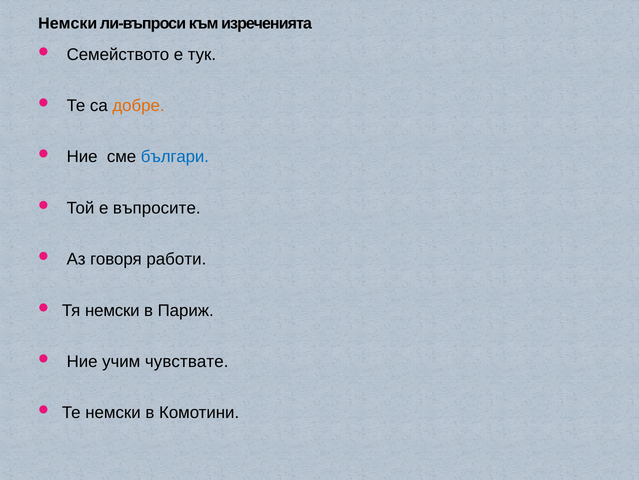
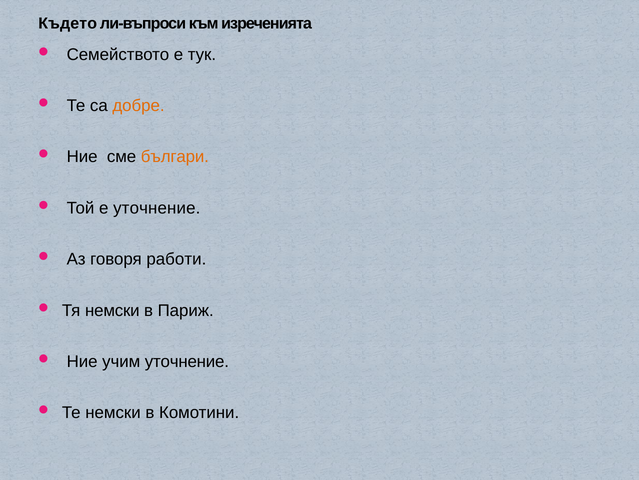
Немски at (68, 23): Немски -> Където
българи colour: blue -> orange
е въпросите: въпросите -> уточнение
учим чувствате: чувствате -> уточнение
